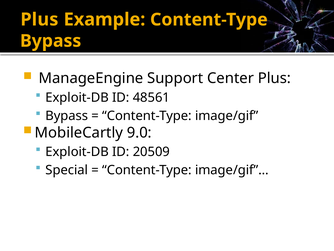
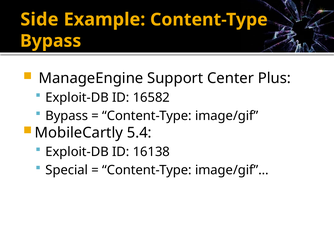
Plus at (39, 19): Plus -> Side
48561: 48561 -> 16582
9.0: 9.0 -> 5.4
20509: 20509 -> 16138
